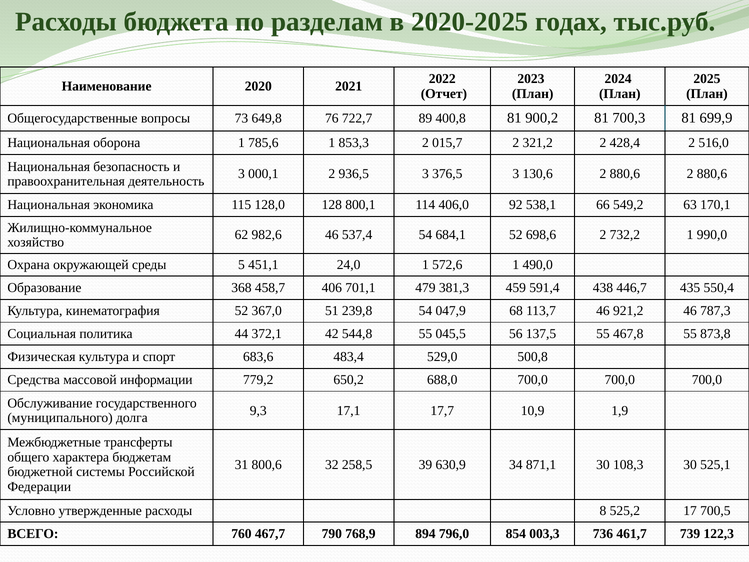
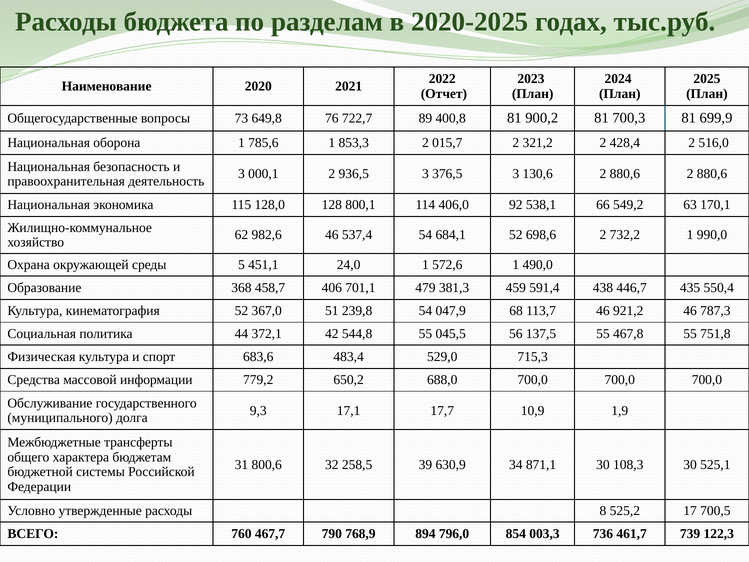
873,8: 873,8 -> 751,8
500,8: 500,8 -> 715,3
